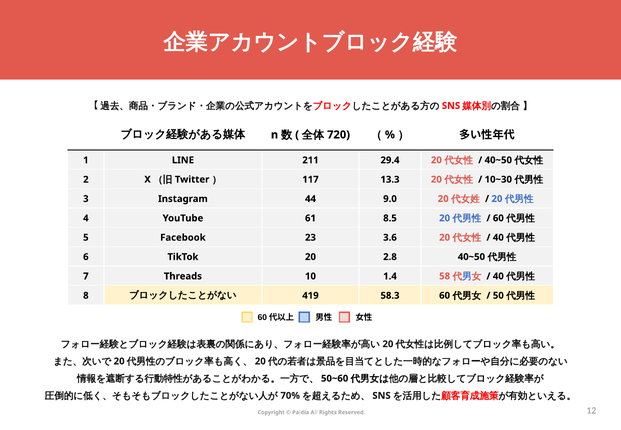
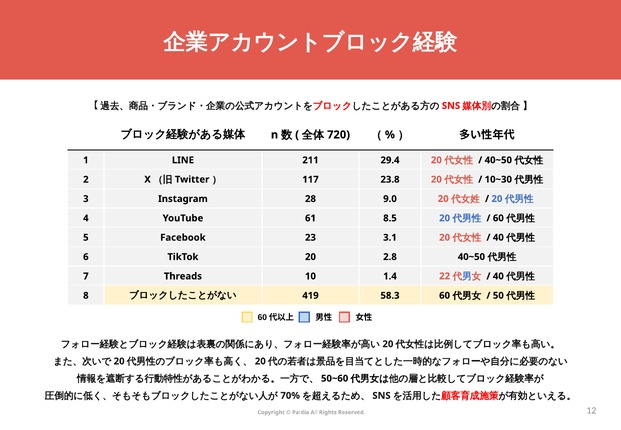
13.3: 13.3 -> 23.8
44: 44 -> 28
3.6: 3.6 -> 3.1
58: 58 -> 22
